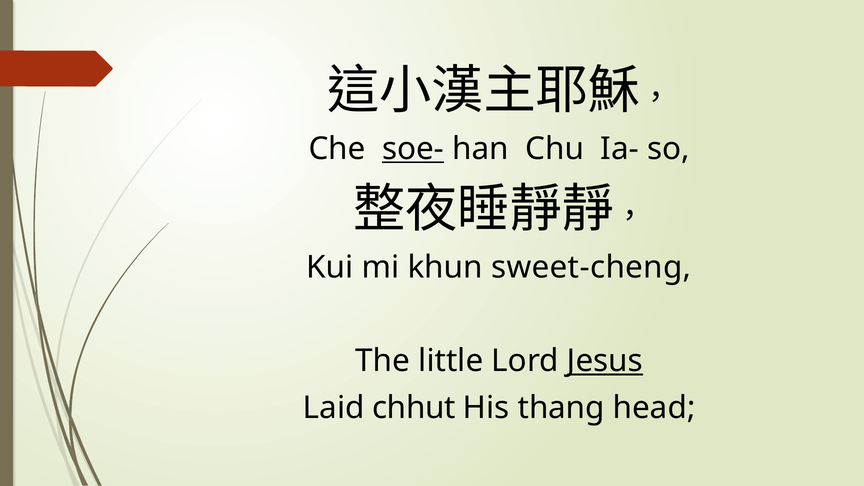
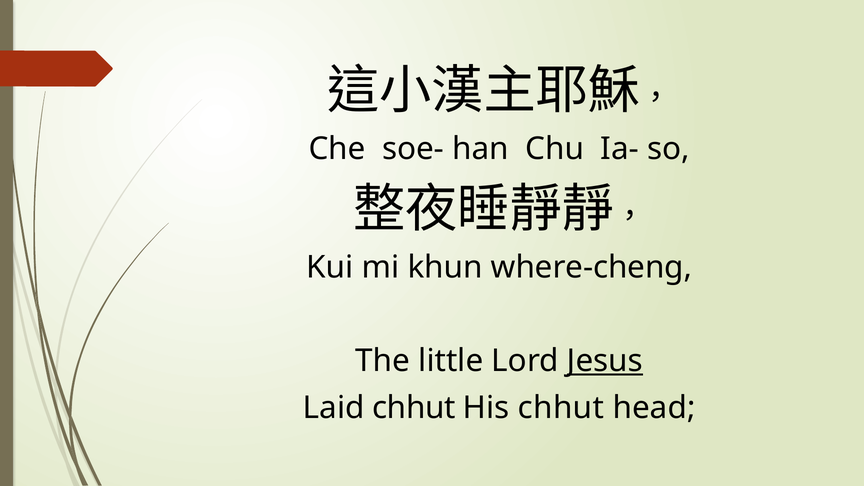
soe- underline: present -> none
sweet-cheng: sweet-cheng -> where-cheng
His thang: thang -> chhut
